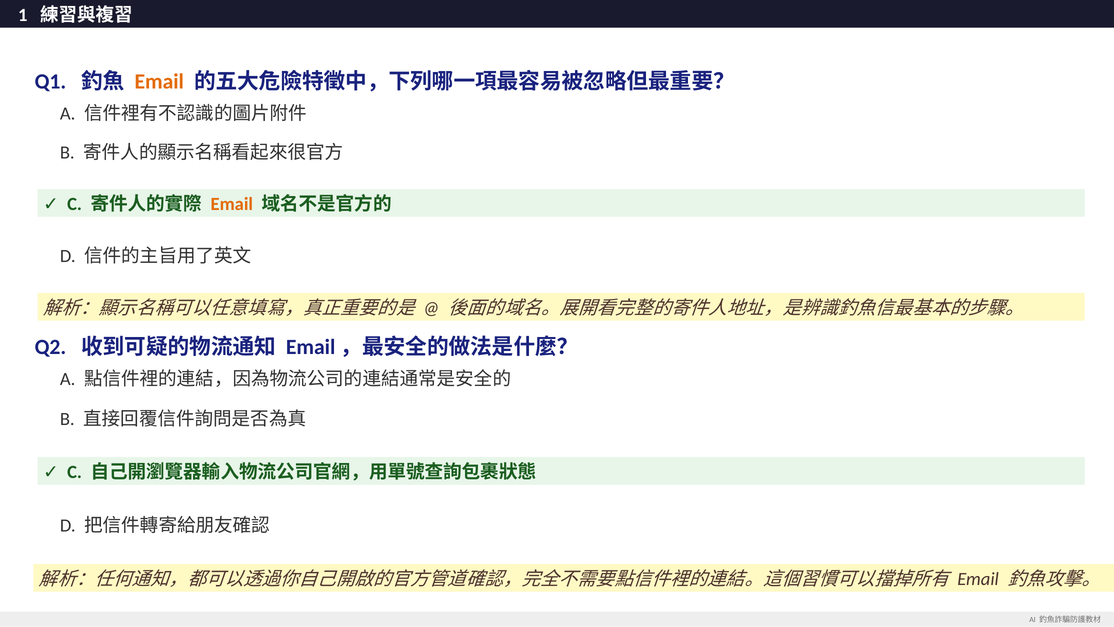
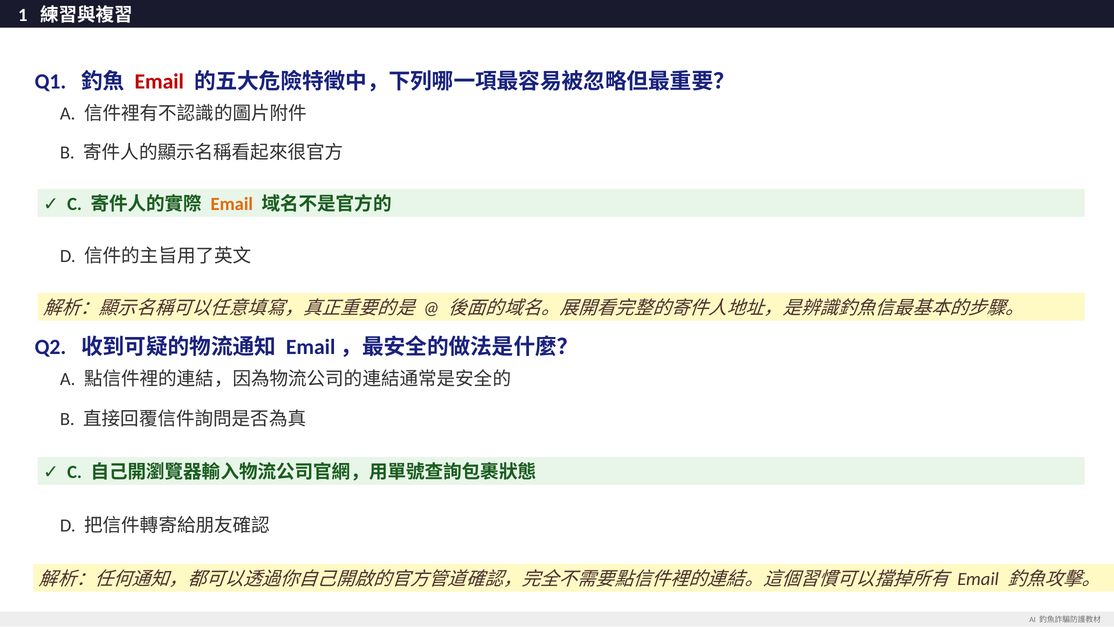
Email at (159, 82) colour: orange -> red
